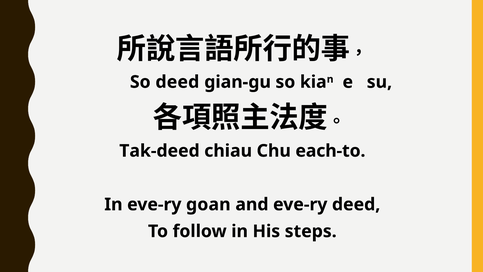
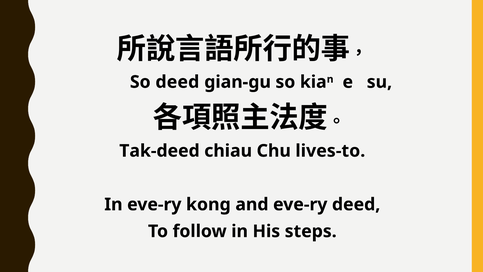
each-to: each-to -> lives-to
goan: goan -> kong
